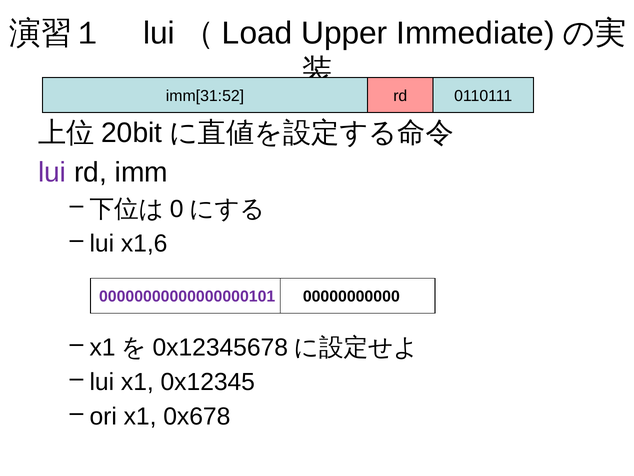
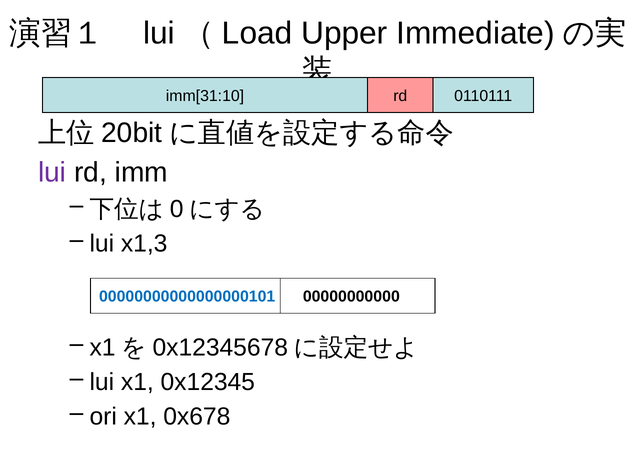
imm[31:52: imm[31:52 -> imm[31:10
x1,6: x1,6 -> x1,3
00000000000000000101 colour: purple -> blue
